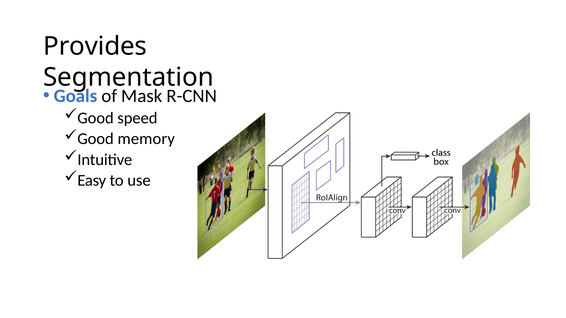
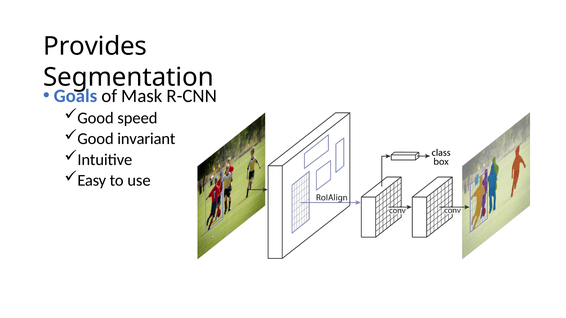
memory: memory -> invariant
